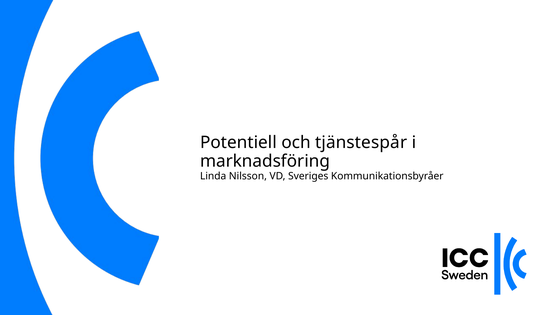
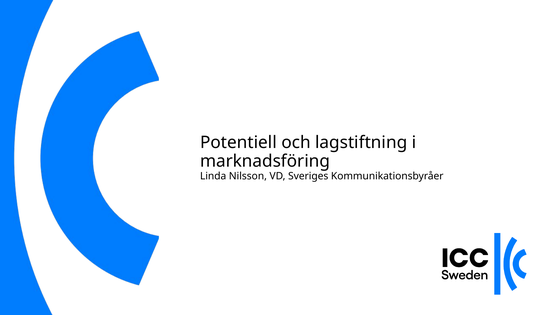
tjänstespår: tjänstespår -> lagstiftning
